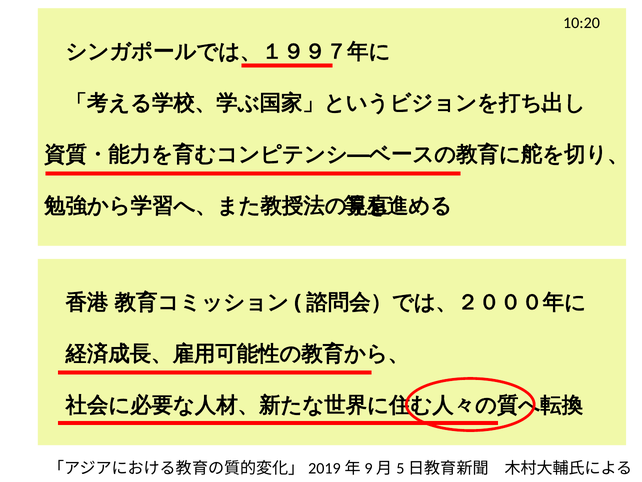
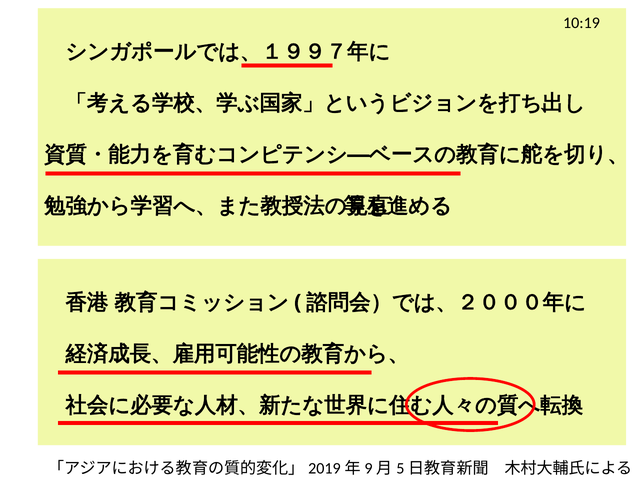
10:20: 10:20 -> 10:19
